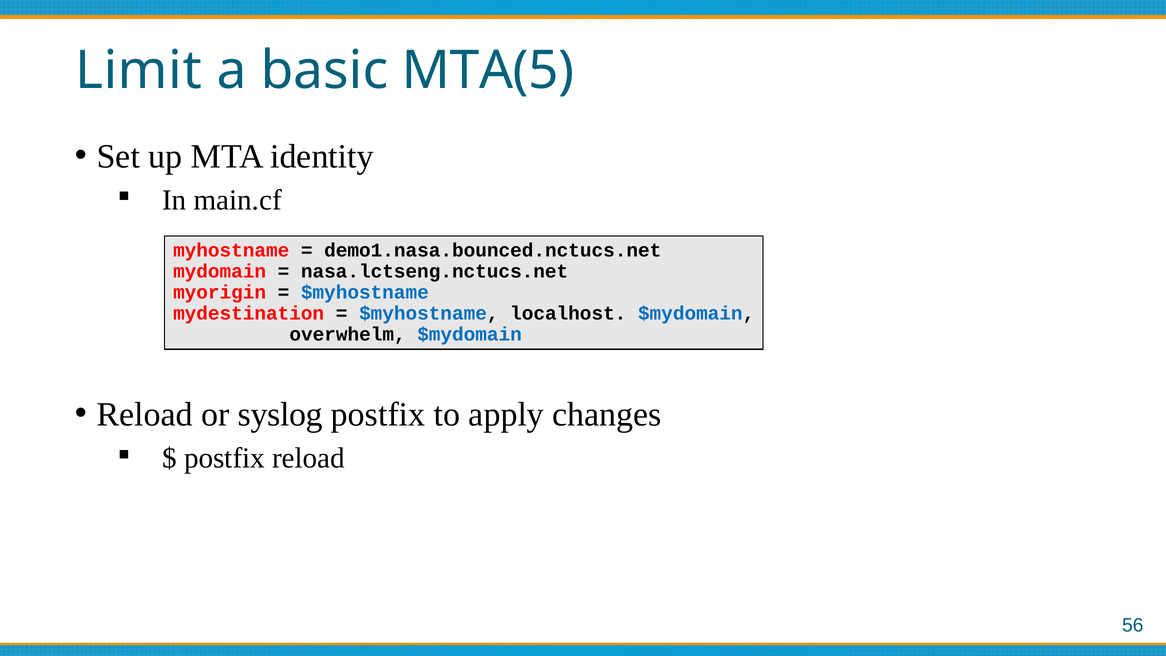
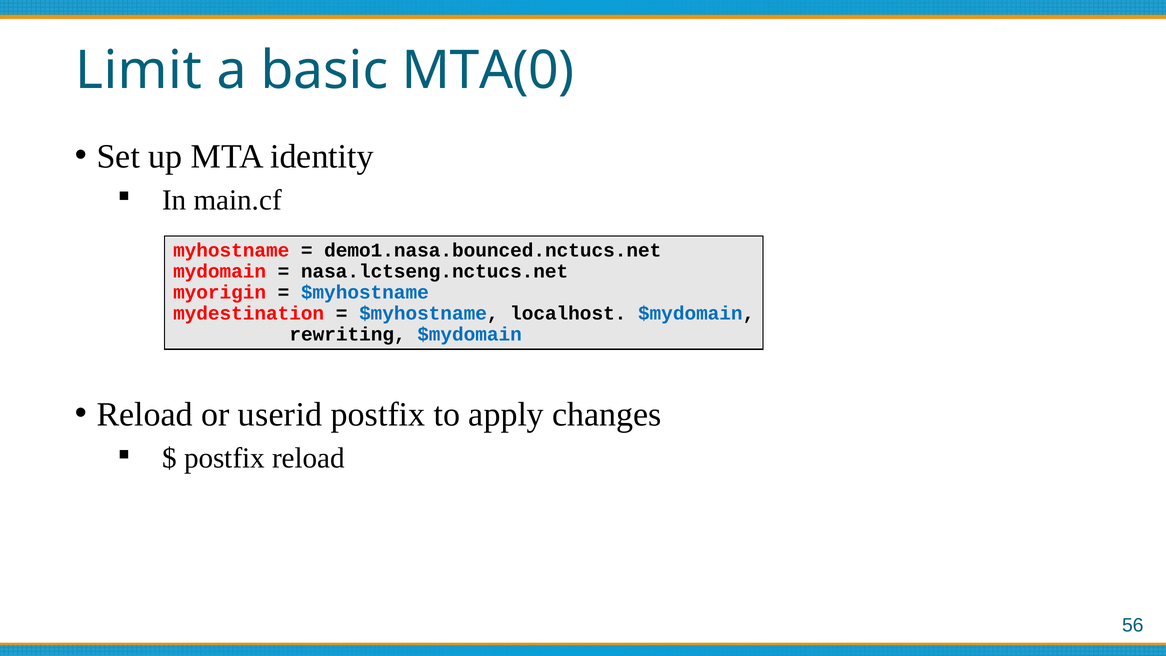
MTA(5: MTA(5 -> MTA(0
overwhelm: overwhelm -> rewriting
syslog: syslog -> userid
